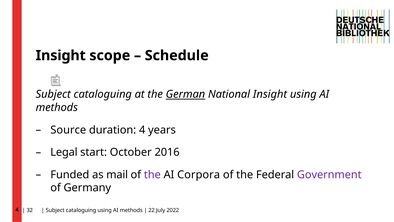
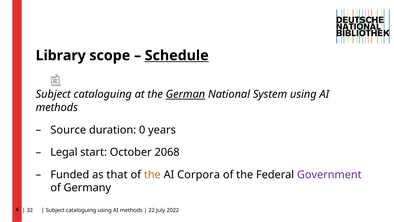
Insight at (61, 55): Insight -> Library
Schedule underline: none -> present
National Insight: Insight -> System
duration 4: 4 -> 0
2016: 2016 -> 2068
mail: mail -> that
the at (152, 174) colour: purple -> orange
